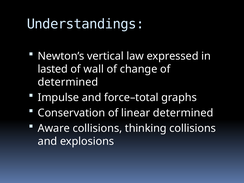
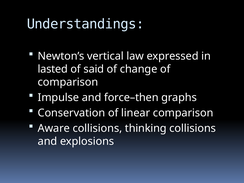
wall: wall -> said
determined at (68, 82): determined -> comparison
force–total: force–total -> force–then
linear determined: determined -> comparison
